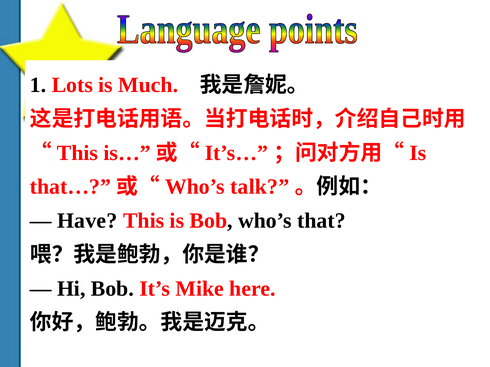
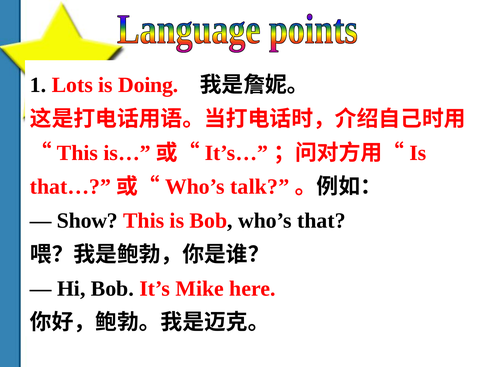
Much: Much -> Doing
Have: Have -> Show
